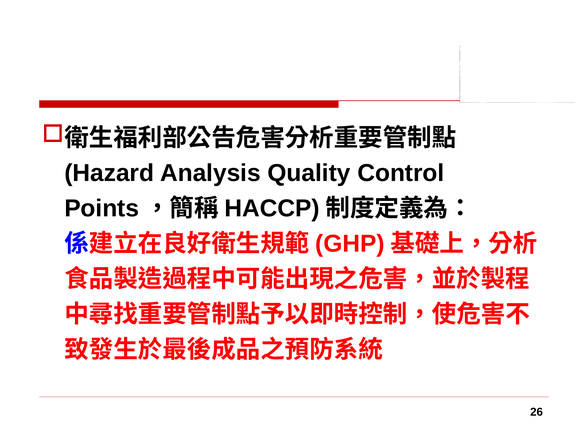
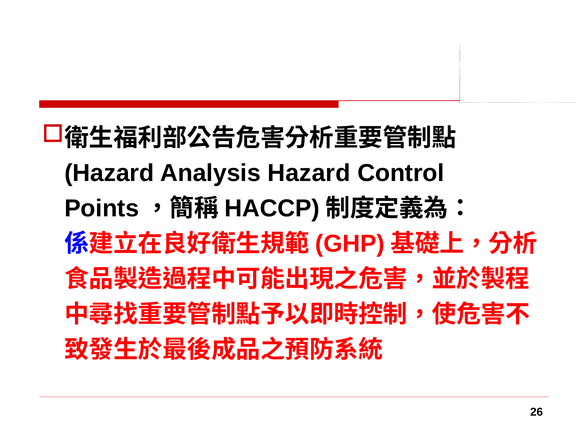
Analysis Quality: Quality -> Hazard
